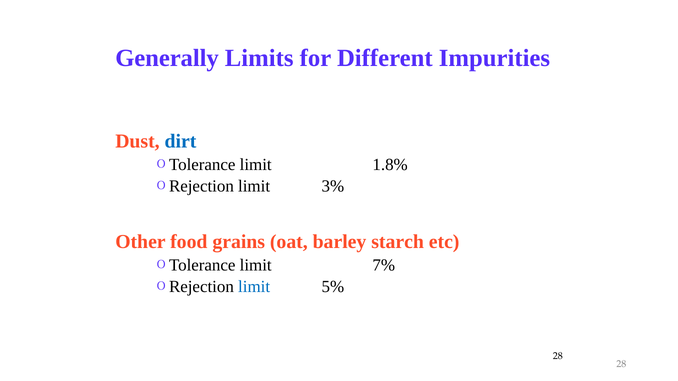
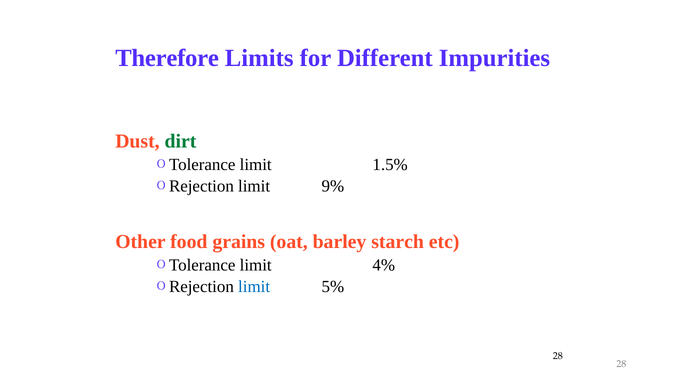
Generally: Generally -> Therefore
dirt colour: blue -> green
1.8%: 1.8% -> 1.5%
3%: 3% -> 9%
7%: 7% -> 4%
